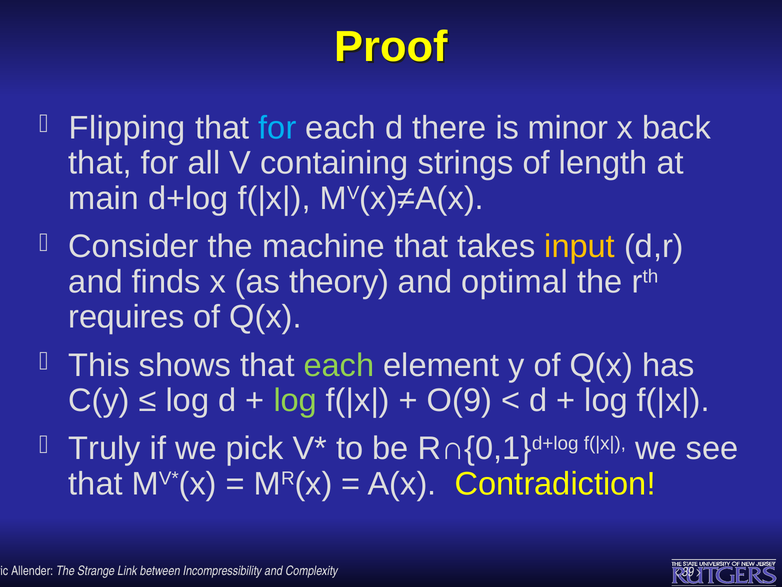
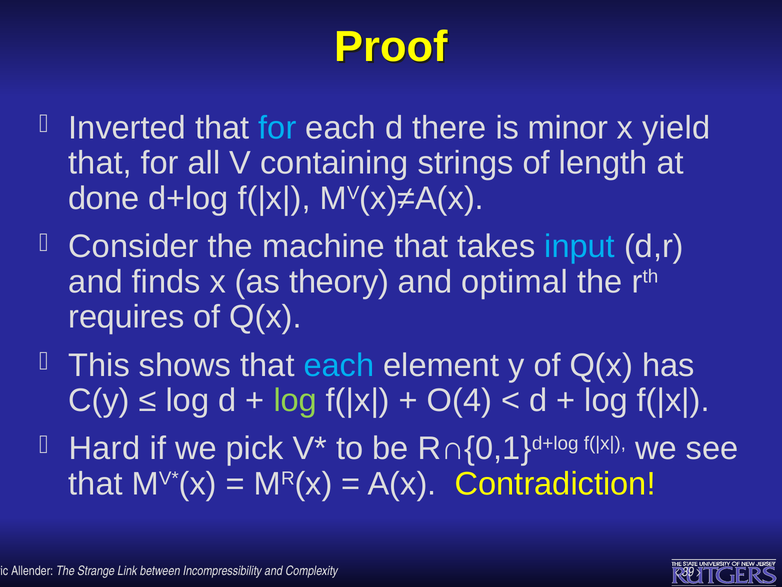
Flipping: Flipping -> Inverted
back: back -> yield
main: main -> done
input colour: yellow -> light blue
each at (339, 365) colour: light green -> light blue
O(9: O(9 -> O(4
Truly: Truly -> Hard
